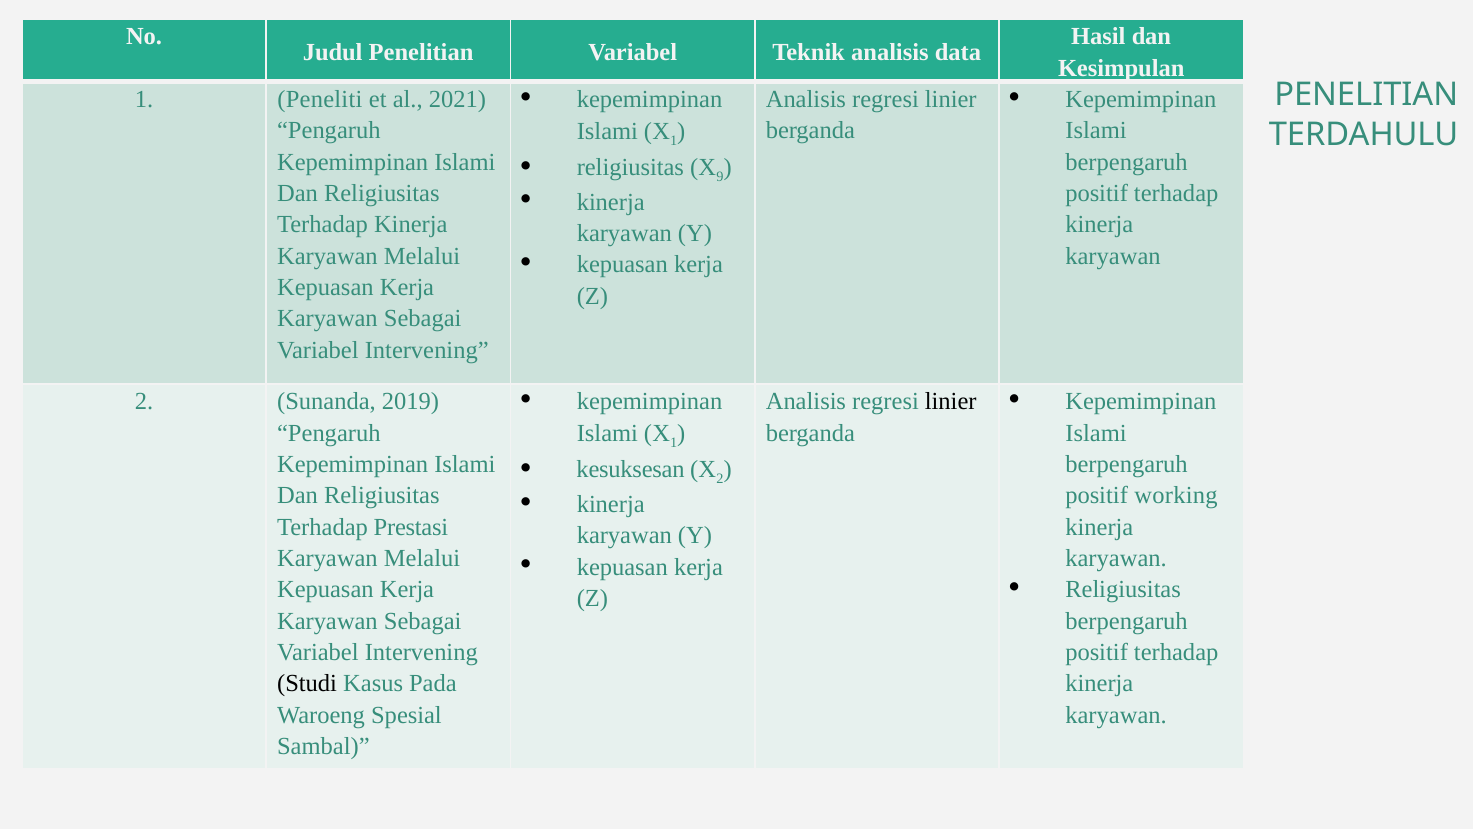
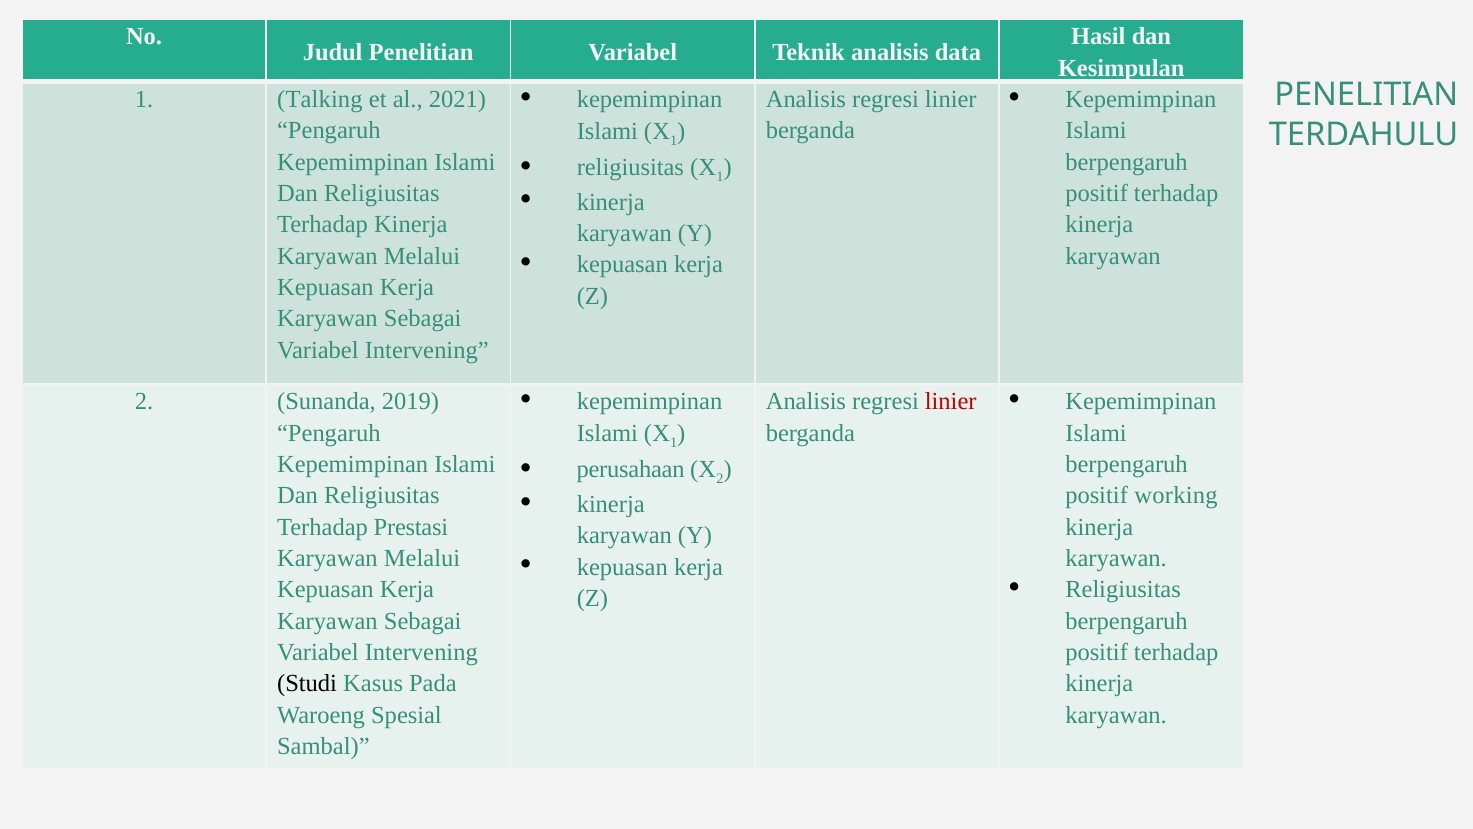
Peneliti: Peneliti -> Talking
9 at (720, 176): 9 -> 1
linier at (951, 402) colour: black -> red
kesuksesan: kesuksesan -> perusahaan
